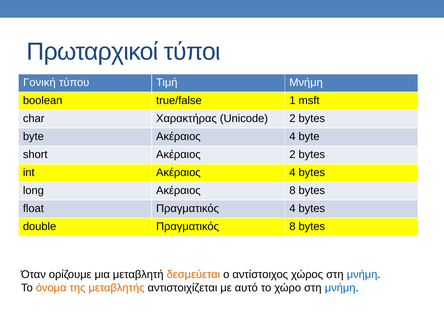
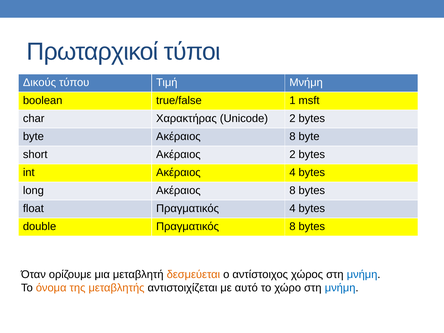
Γονική: Γονική -> Δικούς
byte Ακέραιος 4: 4 -> 8
